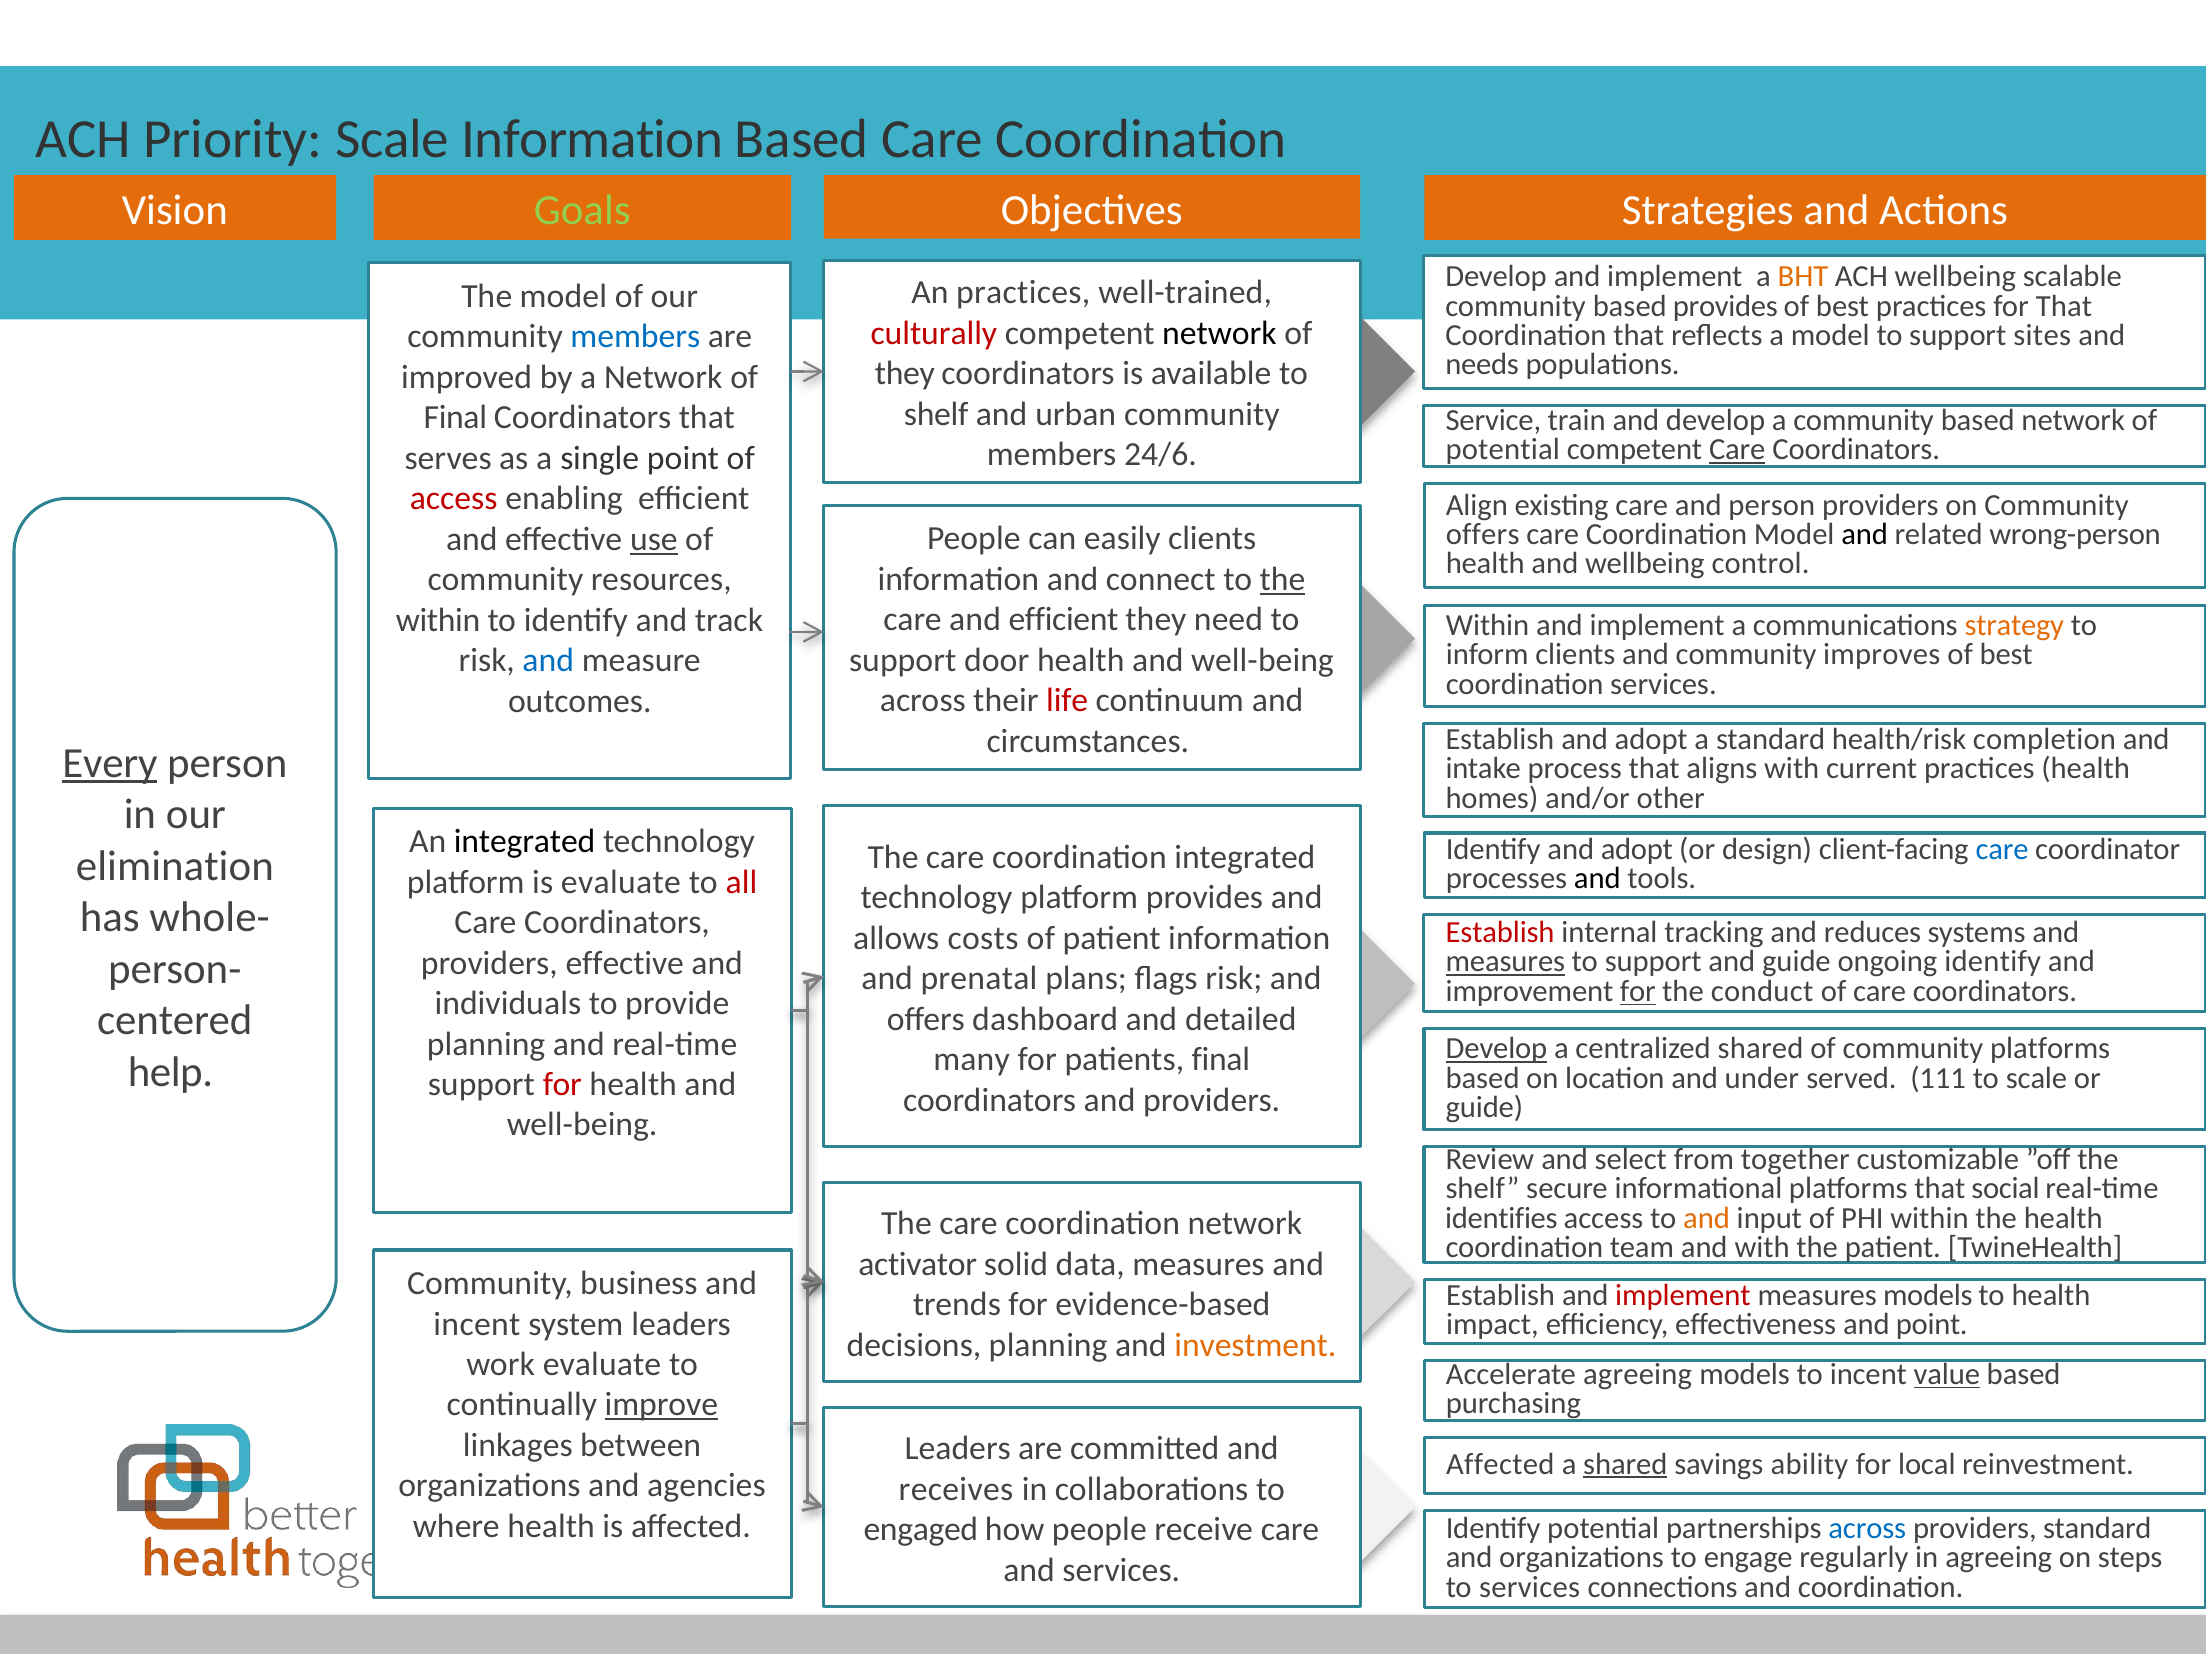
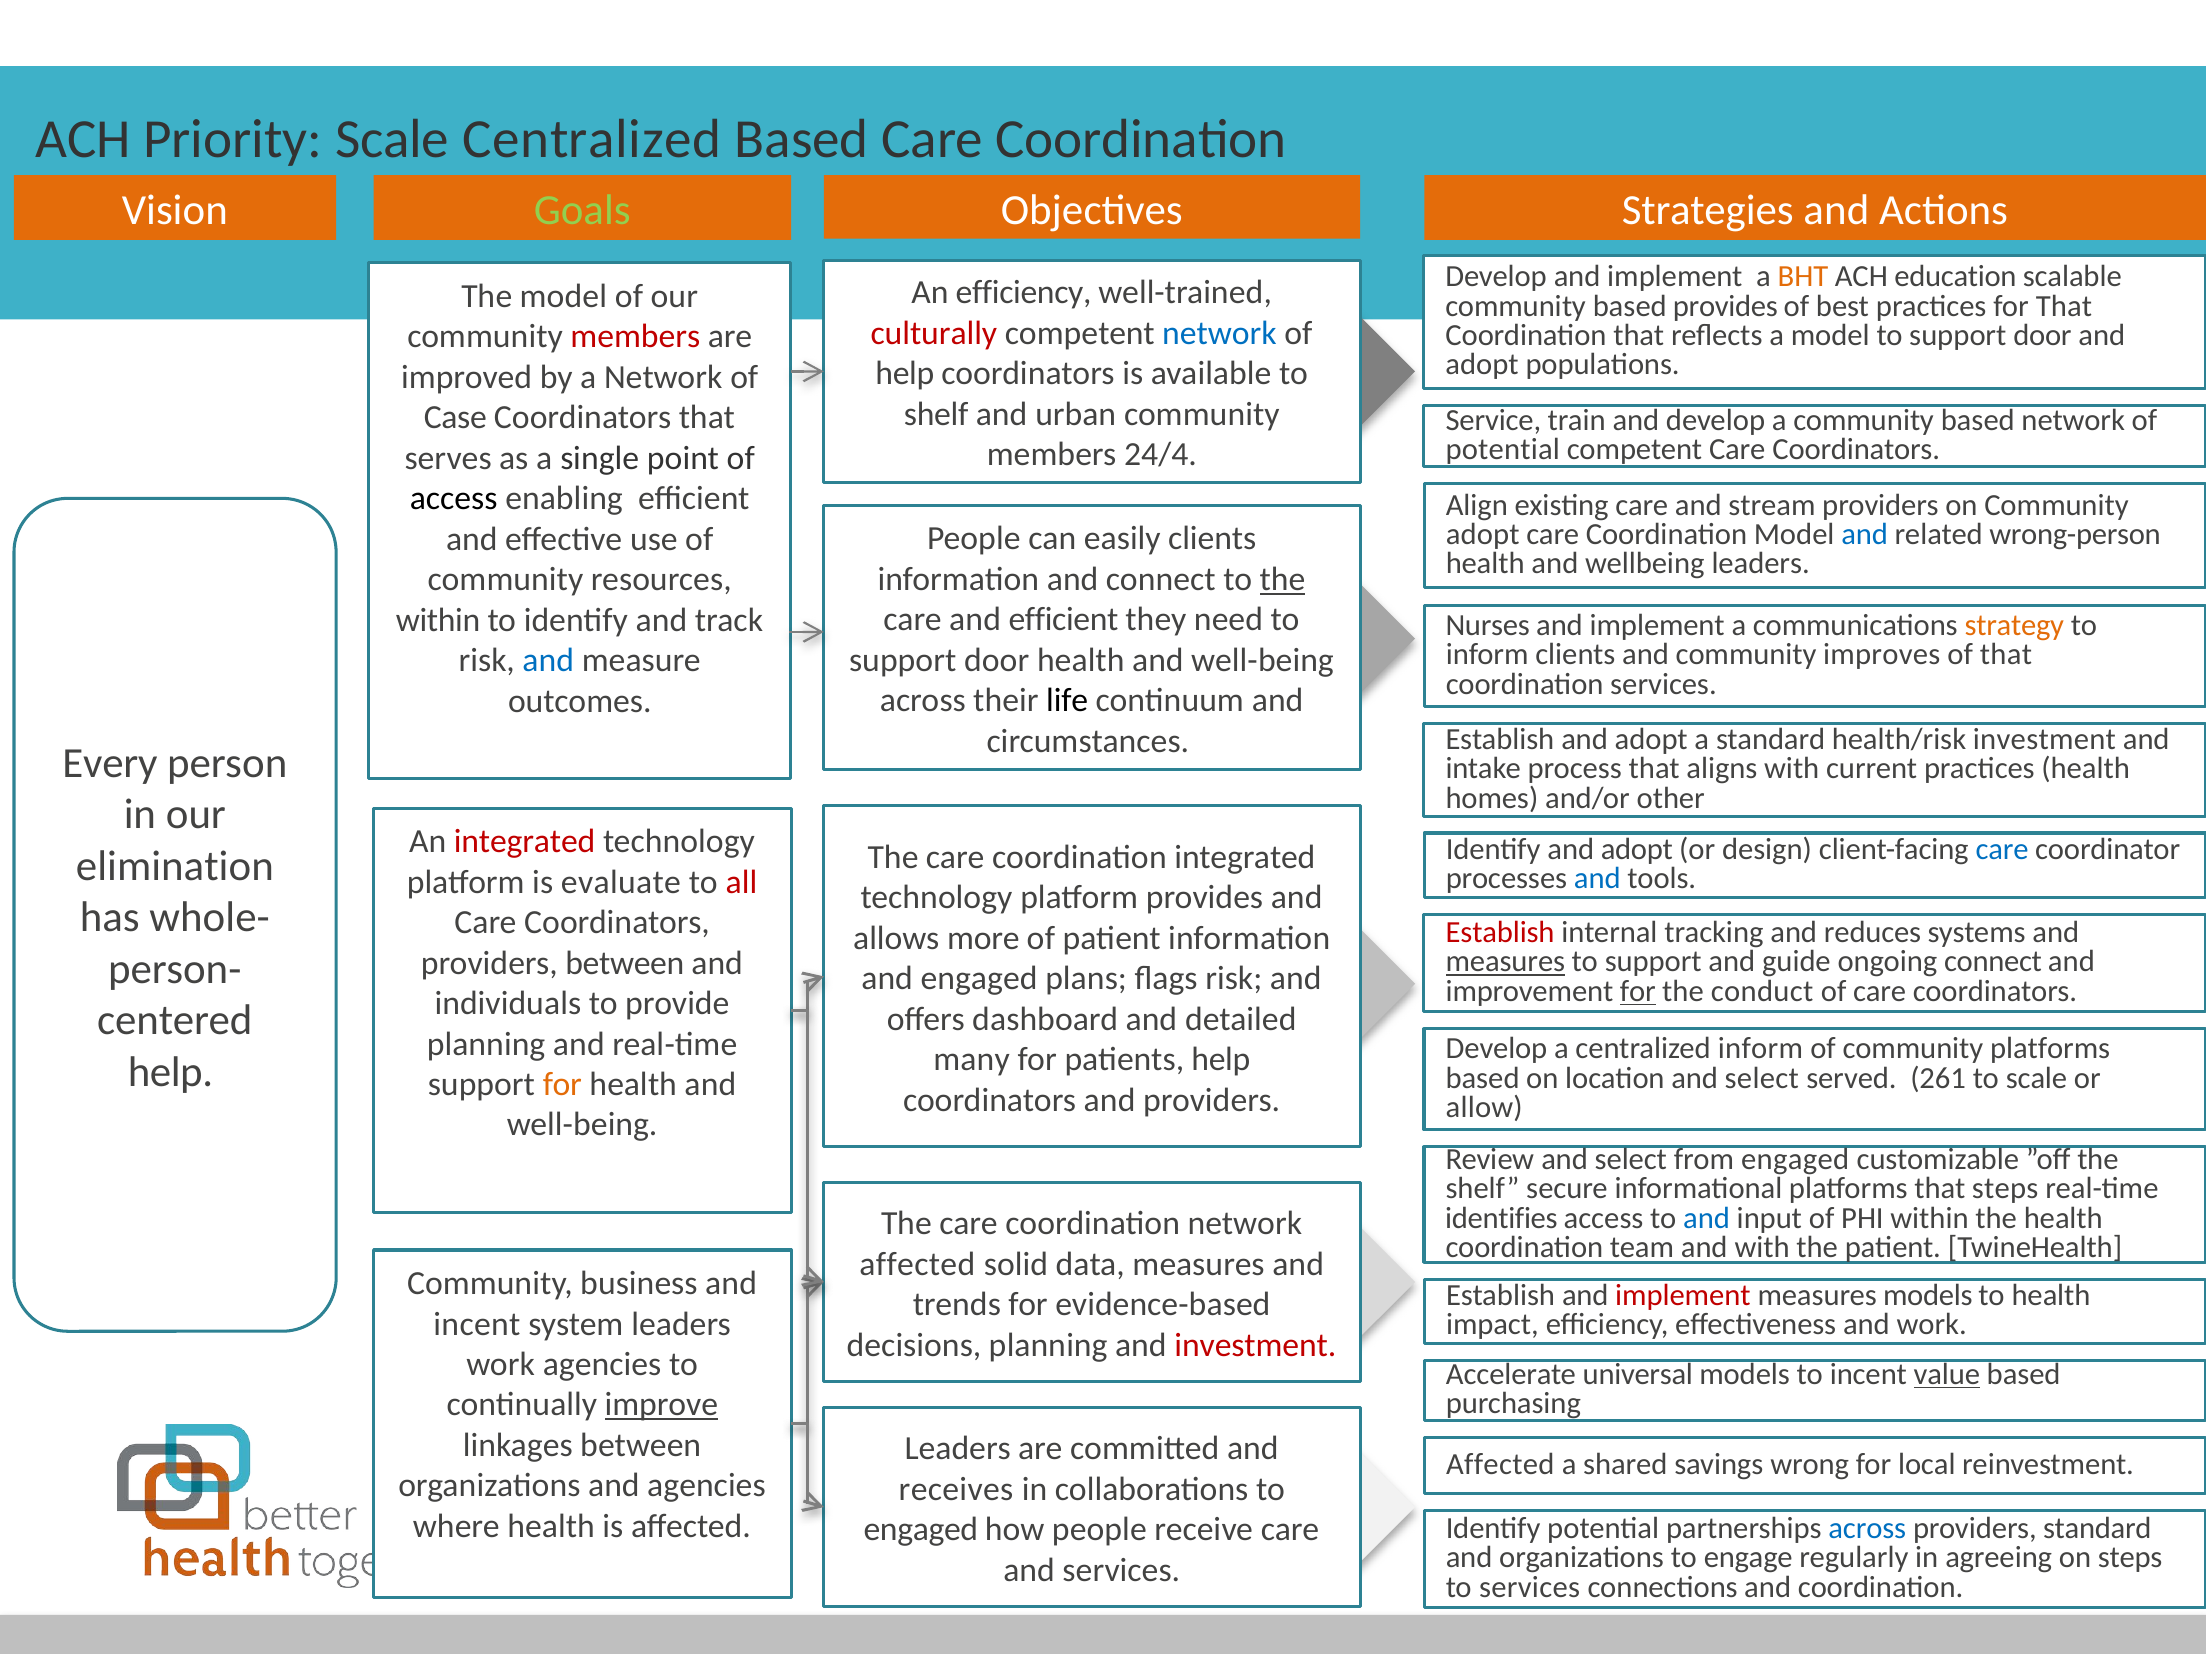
Scale Information: Information -> Centralized
ACH wellbeing: wellbeing -> education
An practices: practices -> efficiency
network at (1219, 333) colour: black -> blue
members at (635, 337) colour: blue -> red
model to support sites: sites -> door
needs at (1482, 365): needs -> adopt
they at (905, 374): they -> help
Final at (455, 418): Final -> Case
Care at (1737, 450) underline: present -> none
24/6: 24/6 -> 24/4
access at (454, 499) colour: red -> black
and person: person -> stream
offers at (1483, 535): offers -> adopt
and at (1865, 535) colour: black -> blue
use underline: present -> none
wellbeing control: control -> leaders
Within at (1488, 625): Within -> Nurses
best at (2006, 655): best -> that
life colour: red -> black
health/risk completion: completion -> investment
Every underline: present -> none
integrated at (525, 842) colour: black -> red
and at (1597, 879) colour: black -> blue
costs: costs -> more
providers effective: effective -> between
ongoing identify: identify -> connect
and prenatal: prenatal -> engaged
Develop at (1496, 1049) underline: present -> none
centralized shared: shared -> inform
patients final: final -> help
location and under: under -> select
111: 111 -> 261
for at (562, 1085) colour: red -> orange
guide at (1484, 1108): guide -> allow
from together: together -> engaged
that social: social -> steps
and at (1707, 1218) colour: orange -> blue
activator at (918, 1264): activator -> affected
and point: point -> work
investment at (1255, 1345) colour: orange -> red
work evaluate: evaluate -> agencies
Accelerate agreeing: agreeing -> universal
shared at (1625, 1464) underline: present -> none
ability: ability -> wrong
